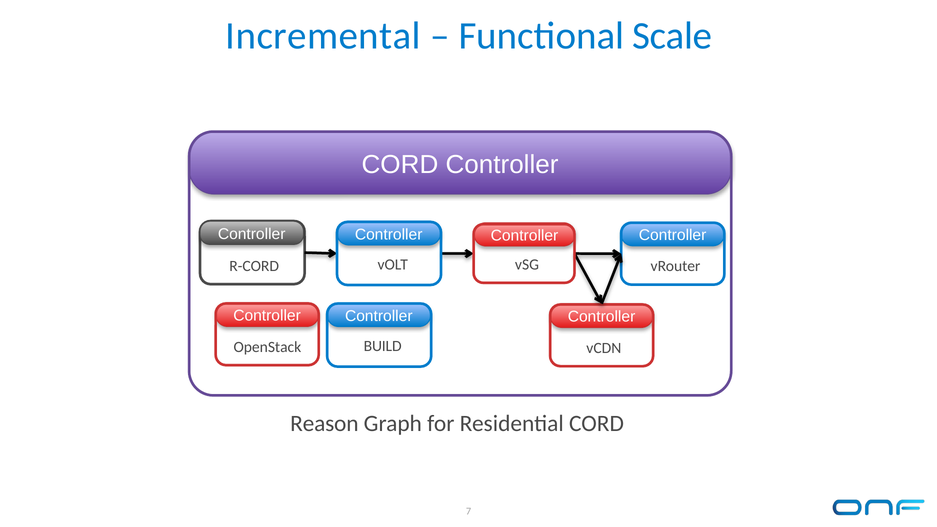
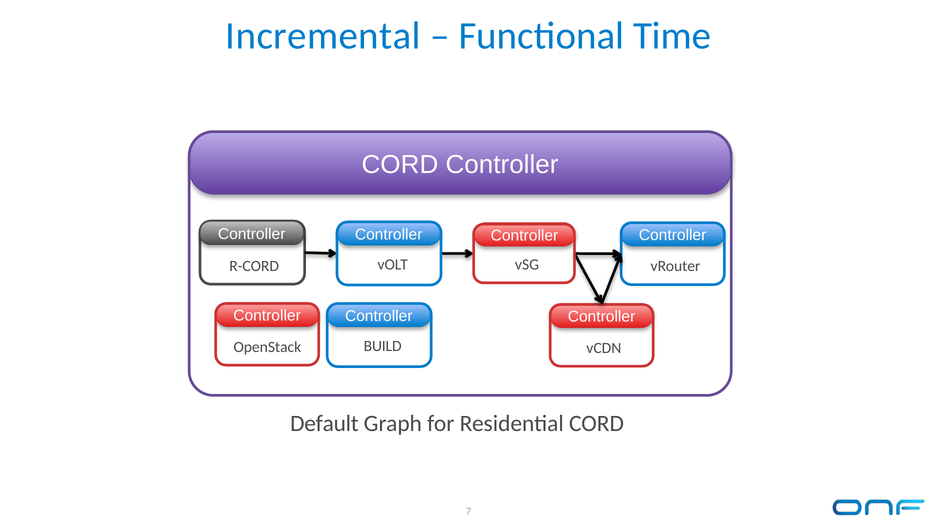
Scale: Scale -> Time
Reason: Reason -> Default
